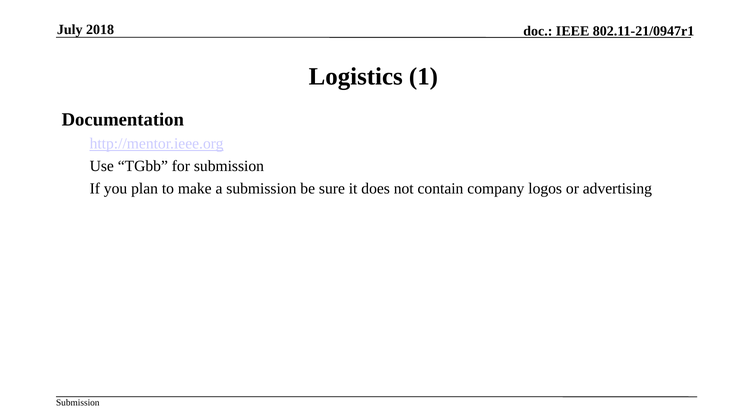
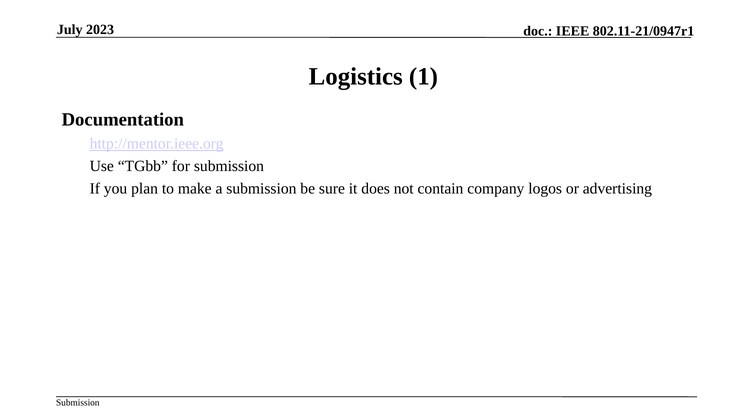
2018: 2018 -> 2023
